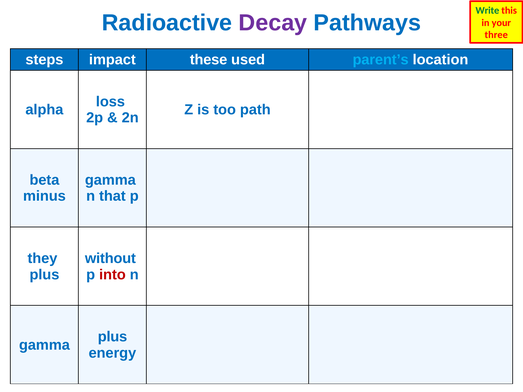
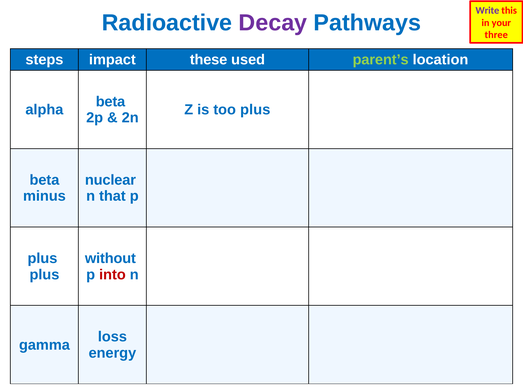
Write colour: green -> purple
parent’s colour: light blue -> light green
loss at (110, 102): loss -> beta
too path: path -> plus
gamma at (110, 180): gamma -> nuclear
they at (42, 259): they -> plus
plus at (112, 337): plus -> loss
